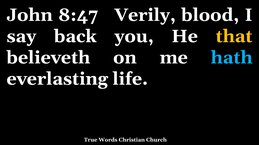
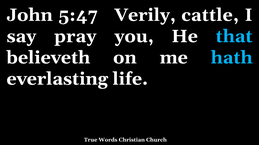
8:47: 8:47 -> 5:47
blood: blood -> cattle
back: back -> pray
that colour: yellow -> light blue
